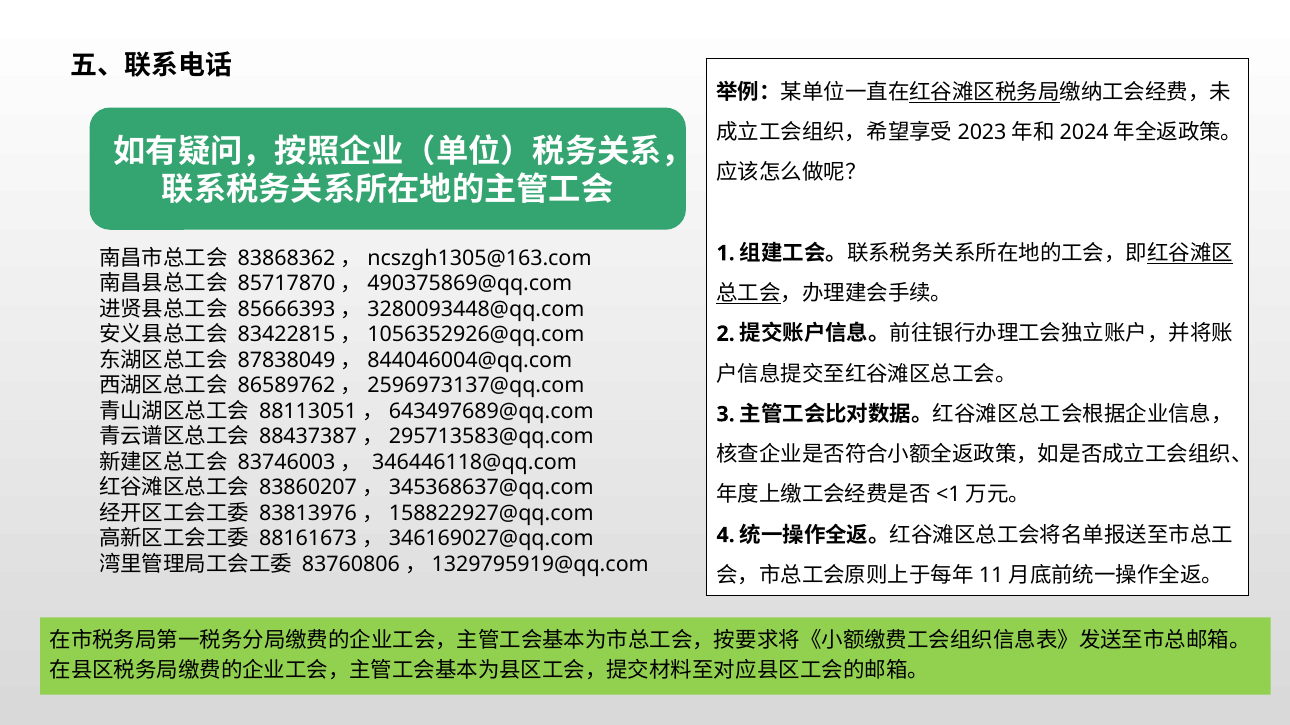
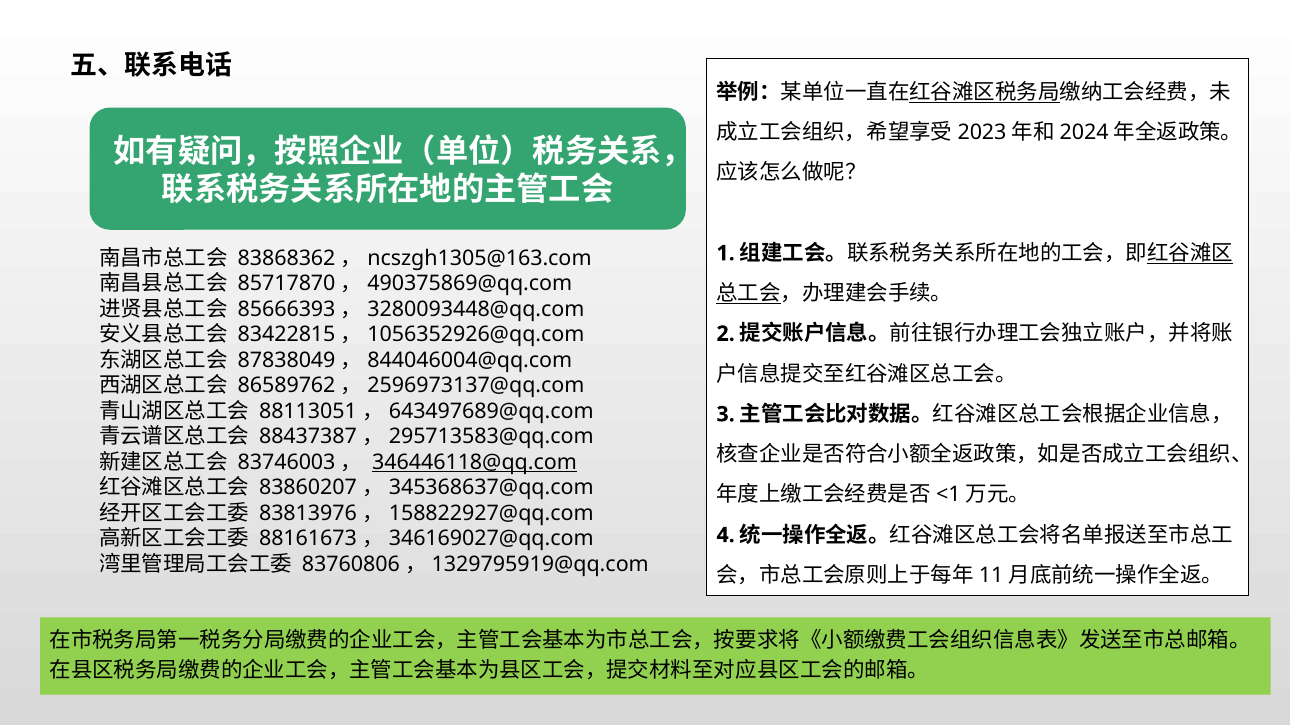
346446118@qq.com underline: none -> present
